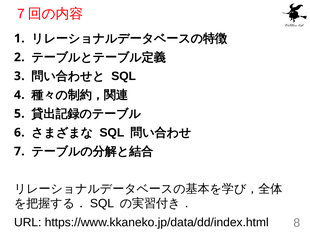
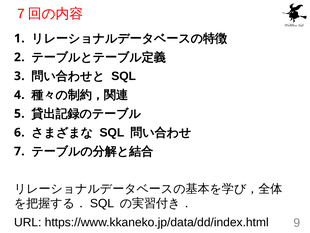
8: 8 -> 9
